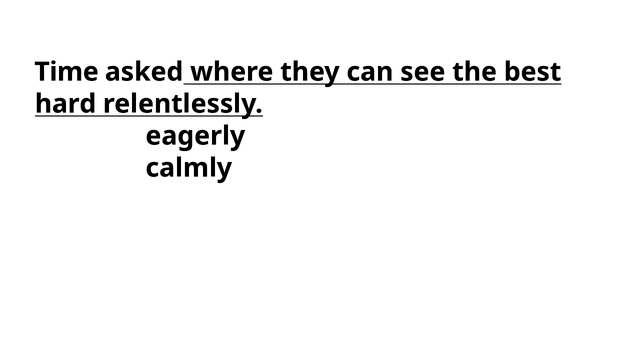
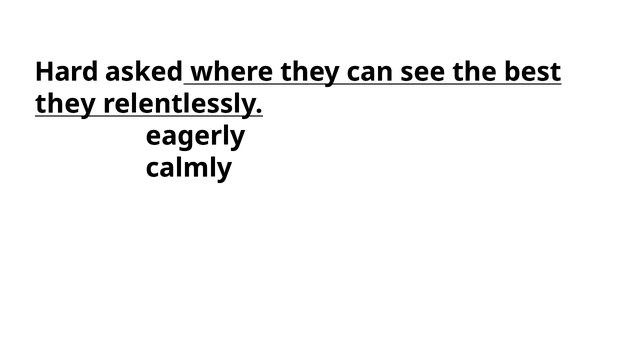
Time: Time -> Hard
hard at (66, 104): hard -> they
